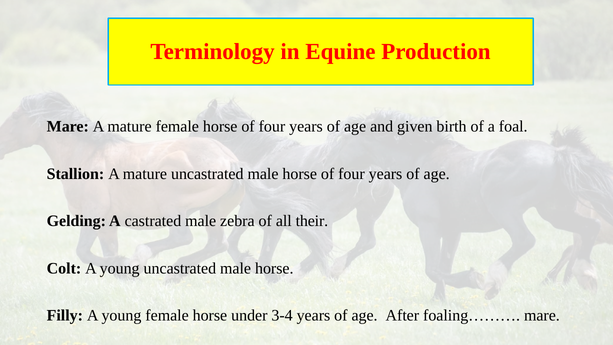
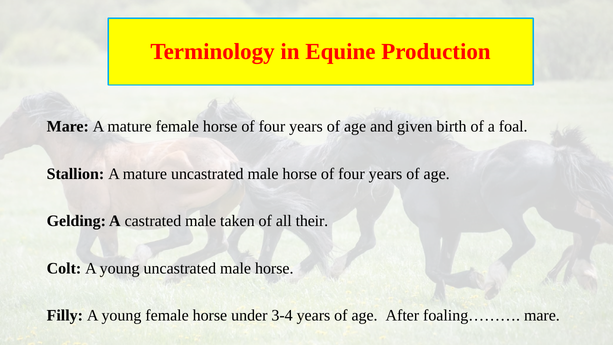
zebra: zebra -> taken
